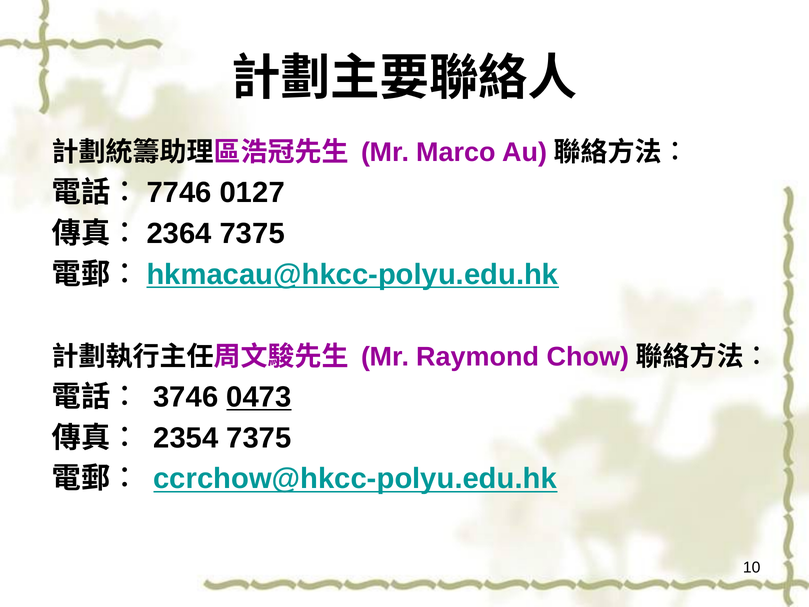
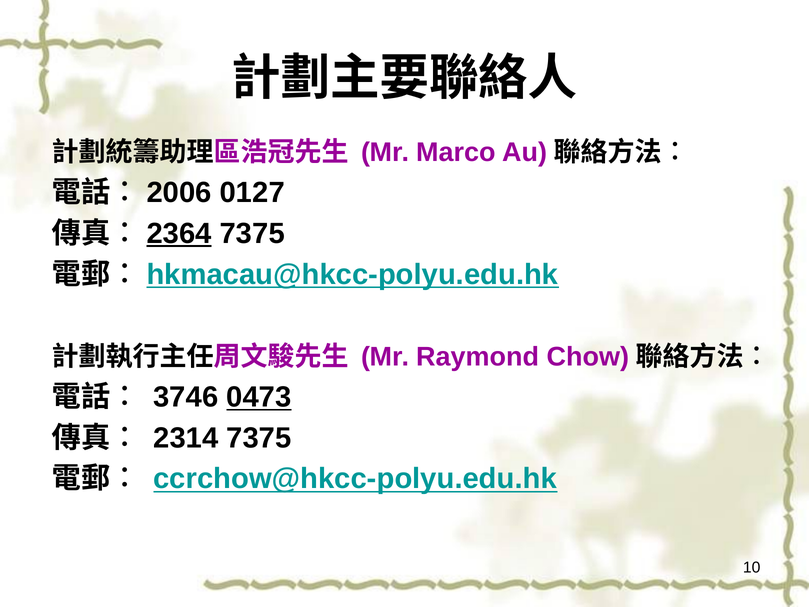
7746: 7746 -> 2006
2364 underline: none -> present
2354: 2354 -> 2314
